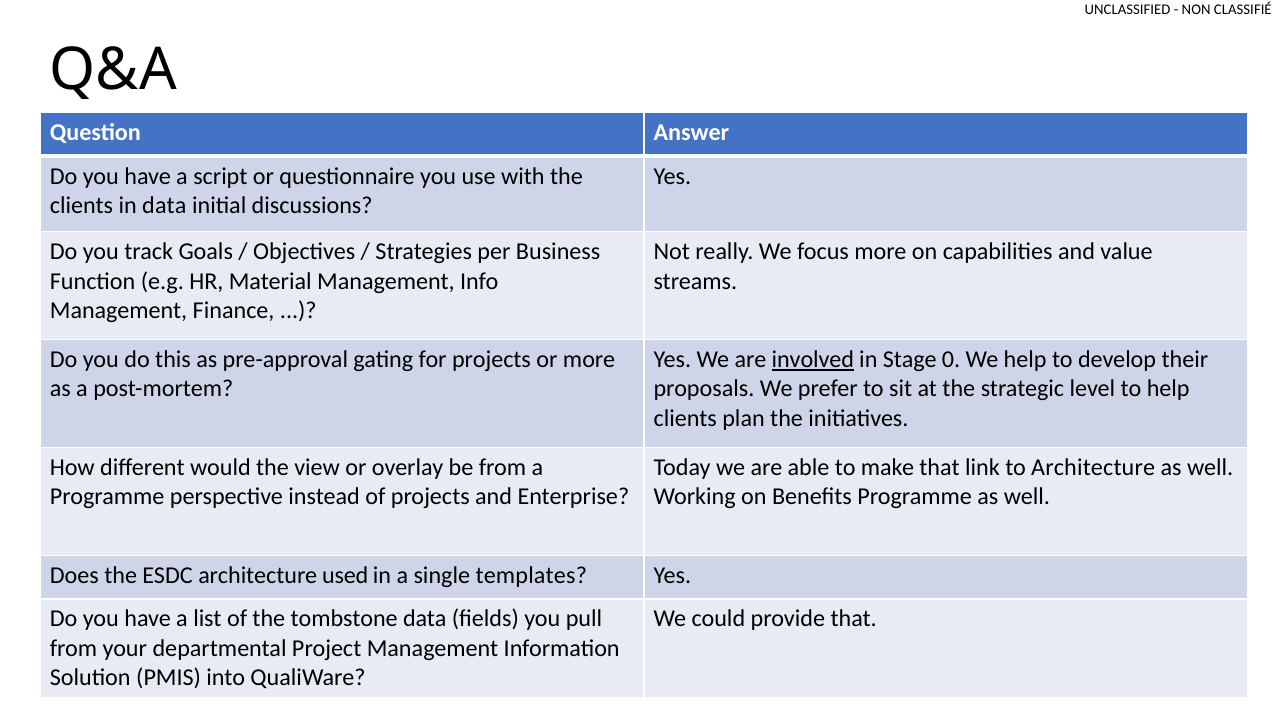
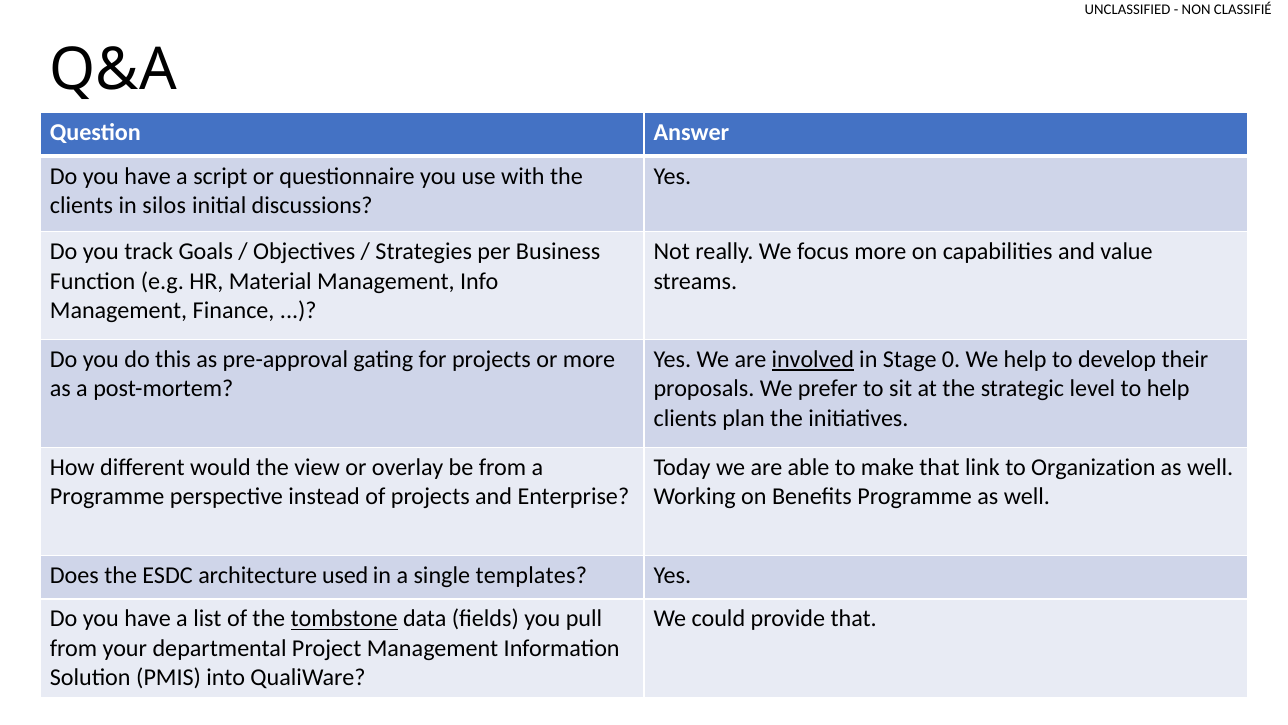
in data: data -> silos
to Architecture: Architecture -> Organization
tombstone underline: none -> present
